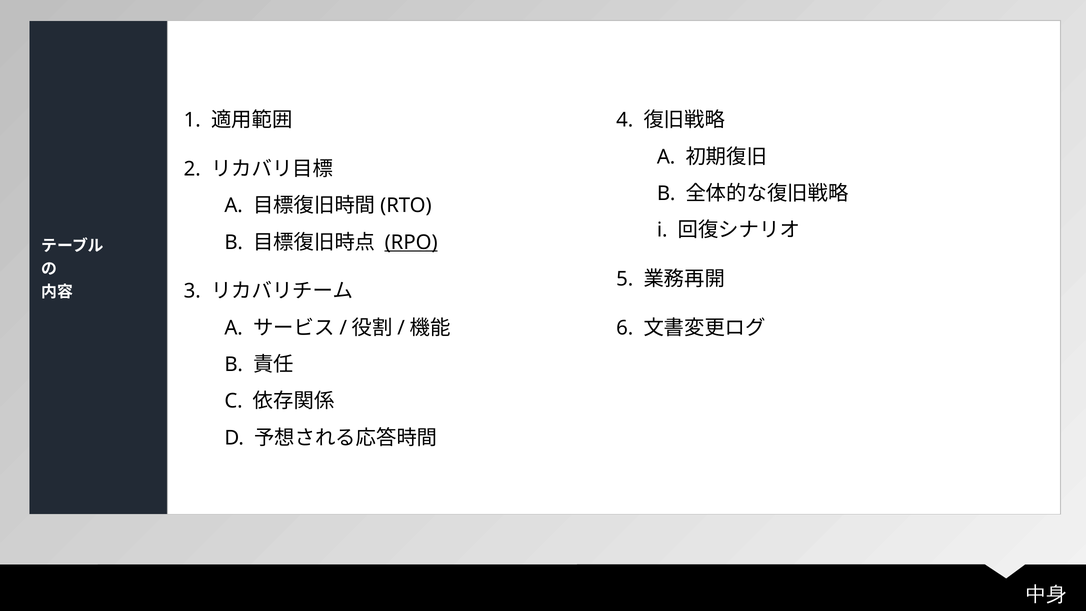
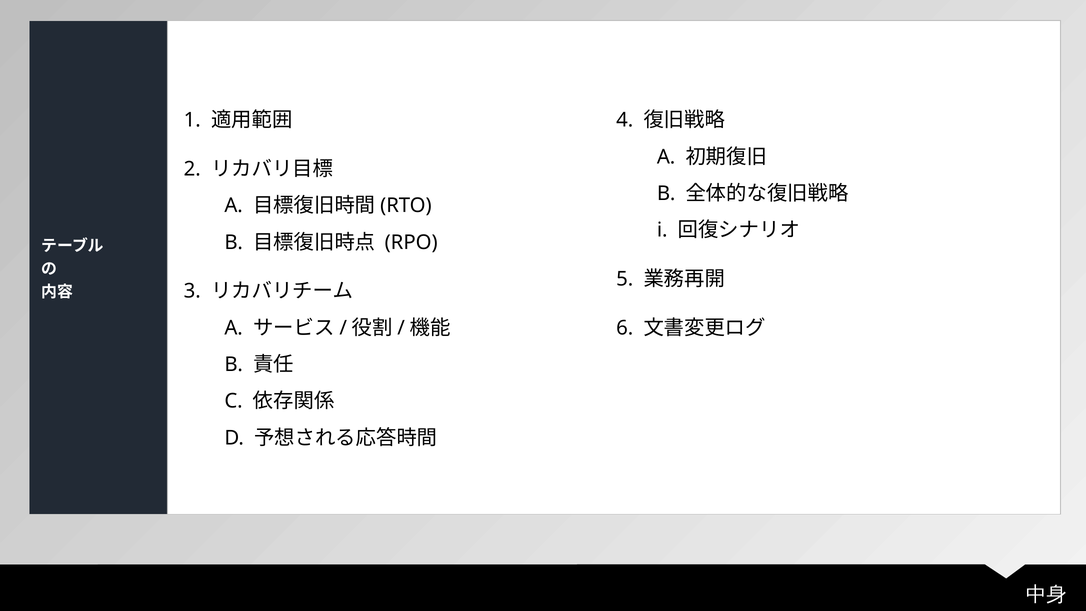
RPO underline: present -> none
